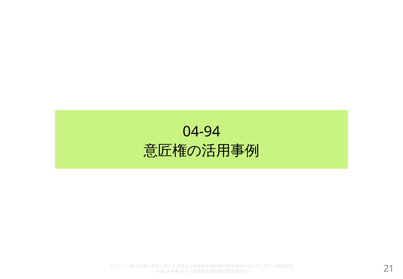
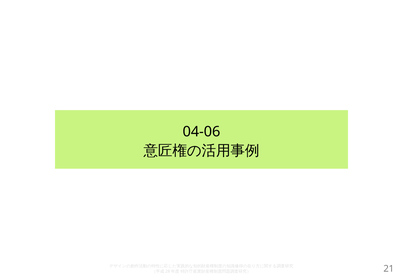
04-94: 04-94 -> 04-06
